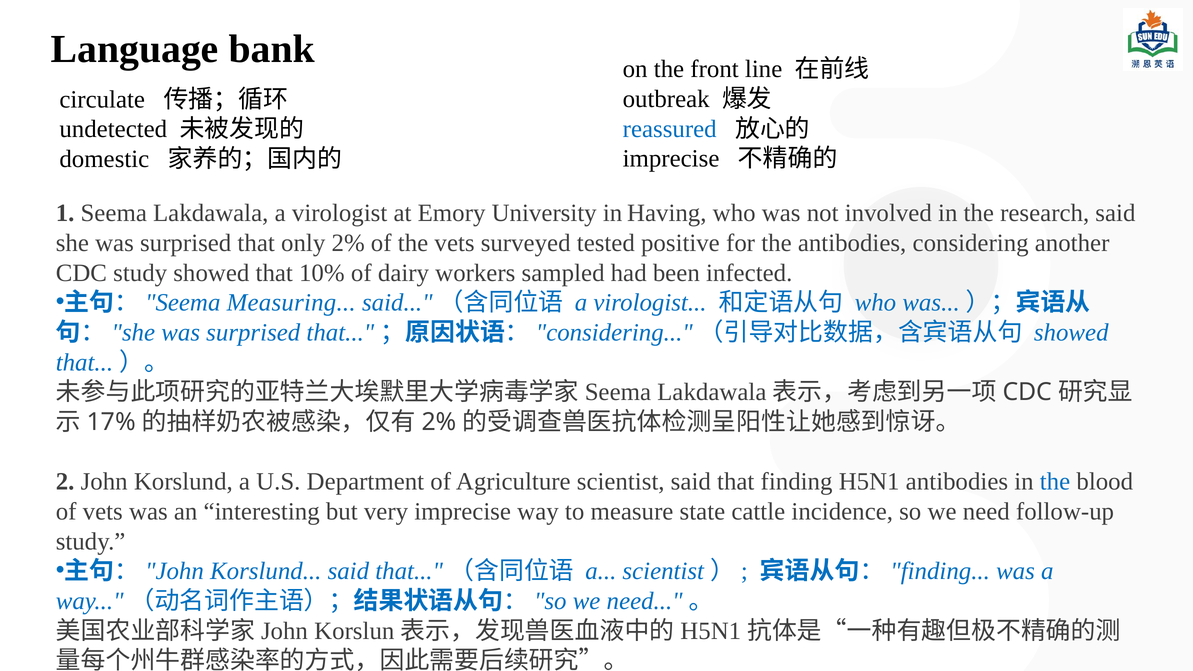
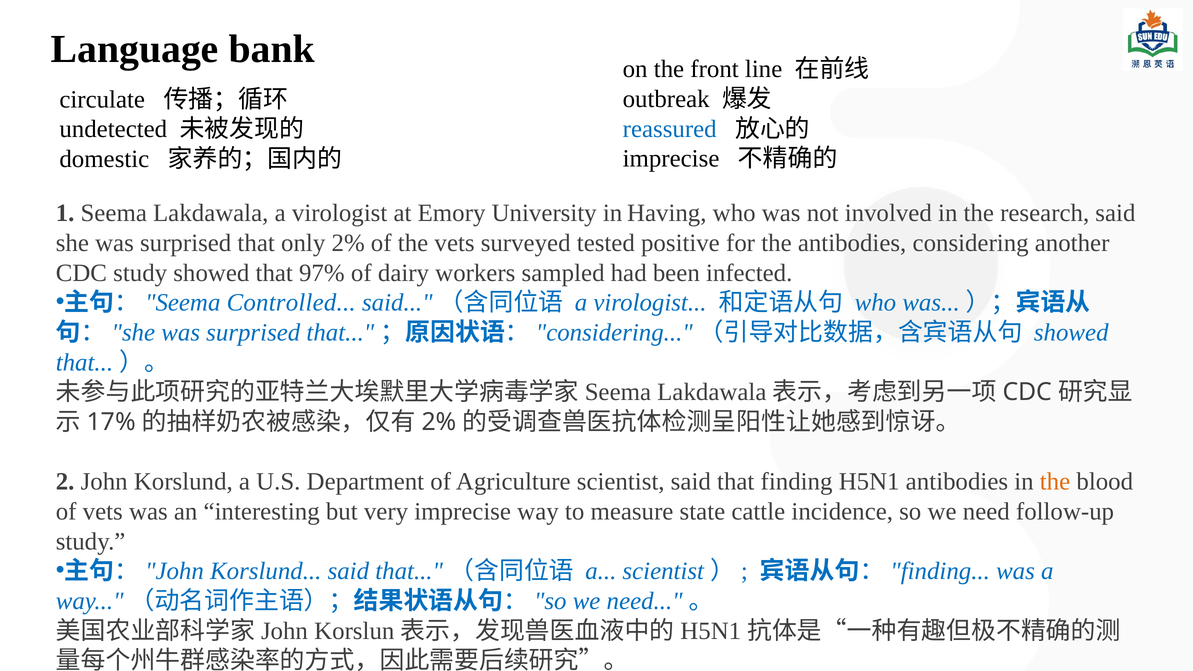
10%: 10% -> 97%
Measuring: Measuring -> Controlled
the at (1055, 482) colour: blue -> orange
